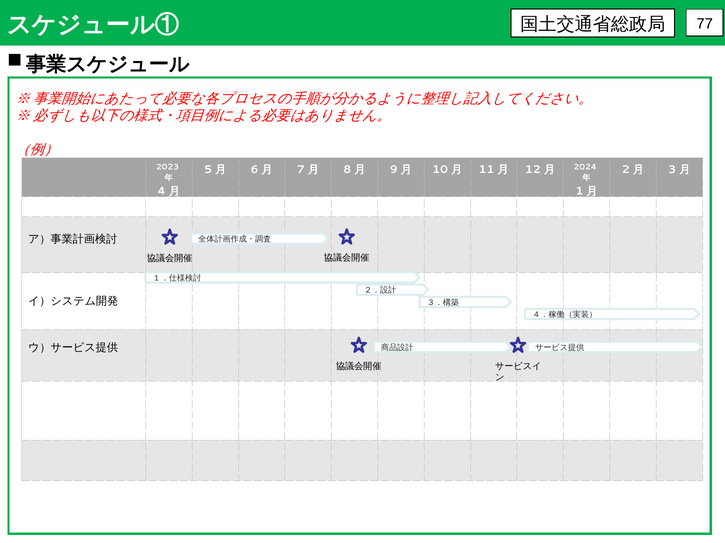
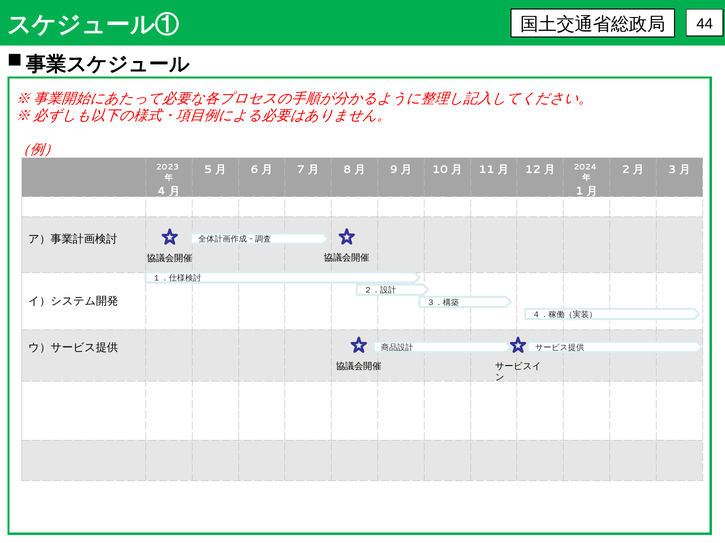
77: 77 -> 44
